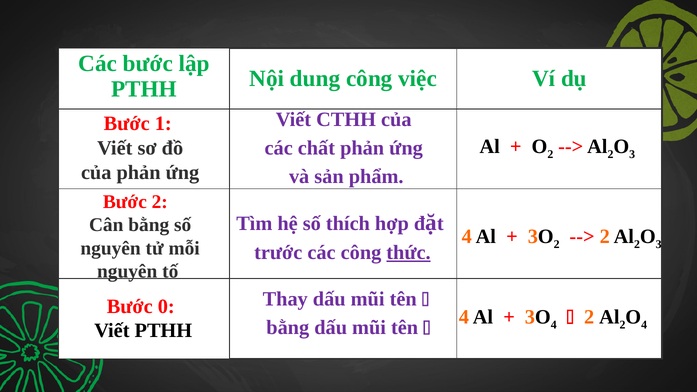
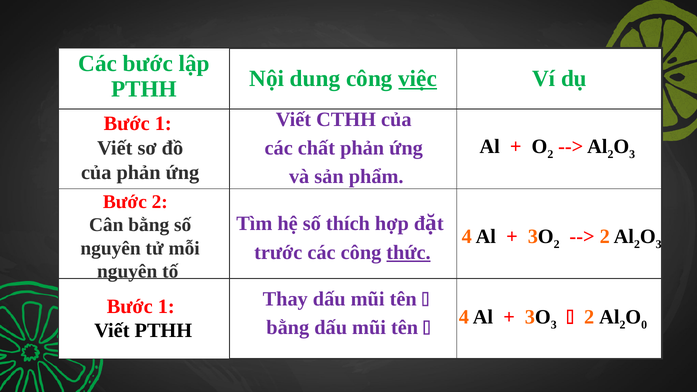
việc underline: none -> present
0 at (166, 306): 0 -> 1
4 at (554, 325): 4 -> 3
4 at (644, 325): 4 -> 0
